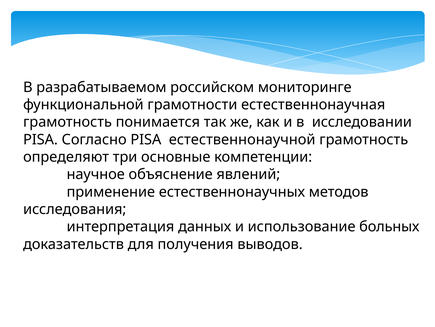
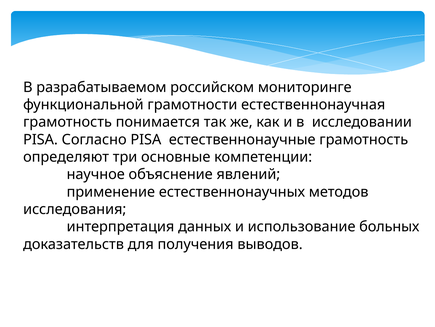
естественнонаучной: естественнонаучной -> естественнонаучные
